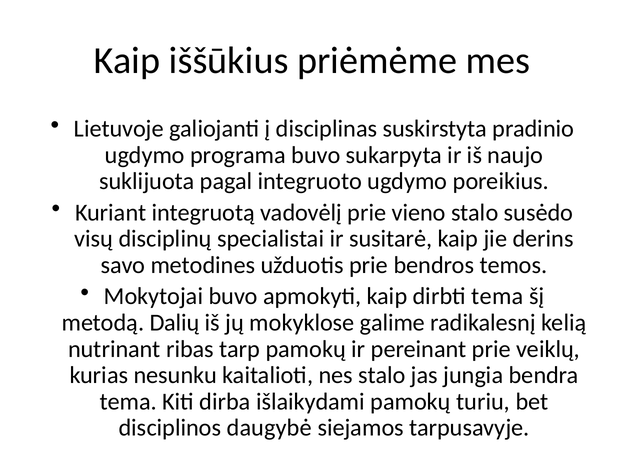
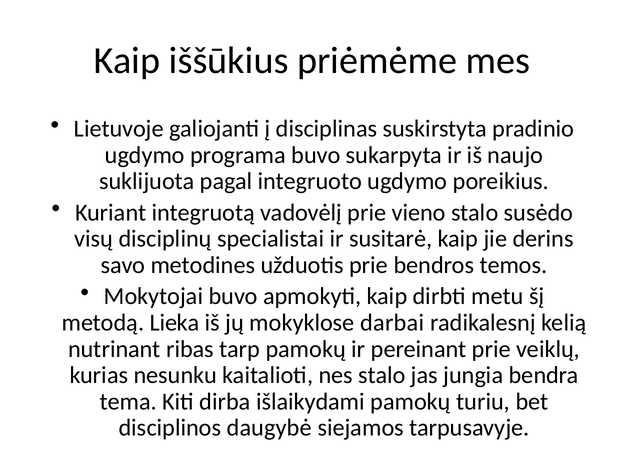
dirbti tema: tema -> metu
Dalių: Dalių -> Lieka
galime: galime -> darbai
